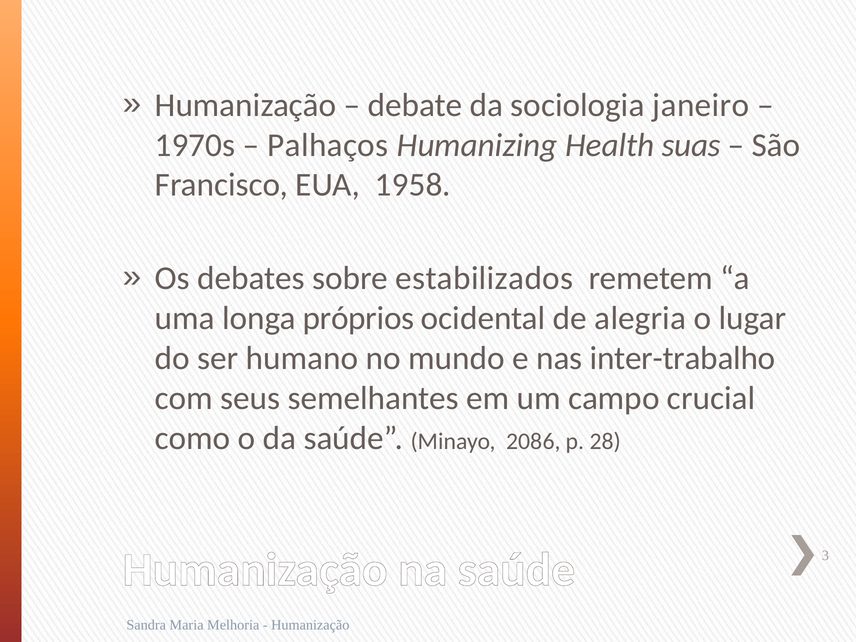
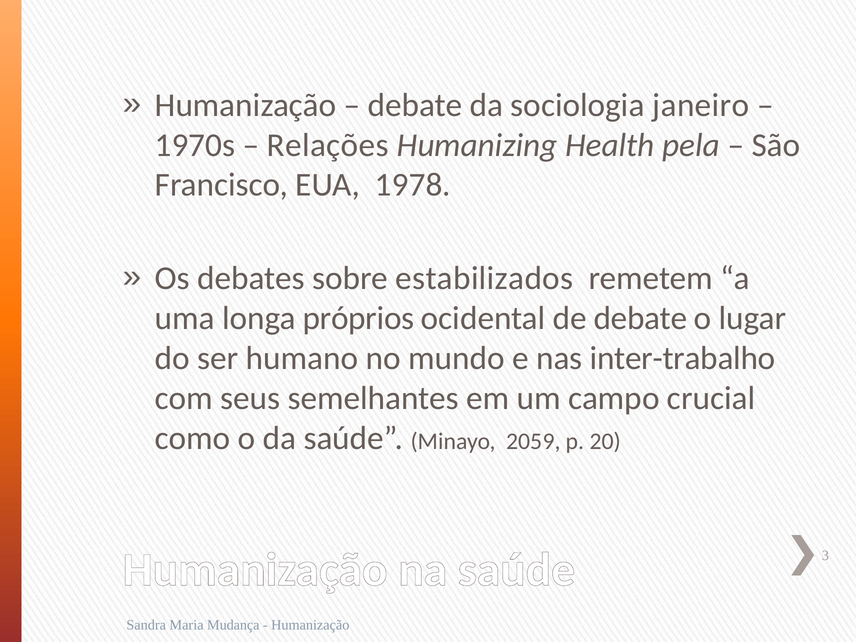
Palhaços: Palhaços -> Relações
suas: suas -> pela
1958: 1958 -> 1978
de alegria: alegria -> debate
2086: 2086 -> 2059
28: 28 -> 20
Melhoria: Melhoria -> Mudança
